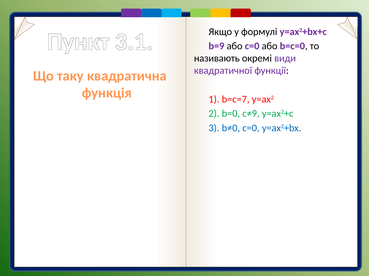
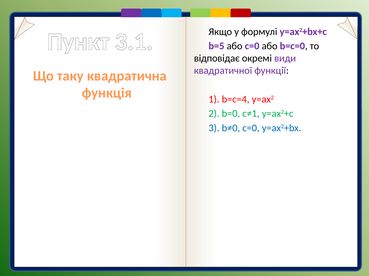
b=9: b=9 -> b=5
називають: називають -> відповідає
b=c=7: b=c=7 -> b=c=4
c≠9: c≠9 -> c≠1
